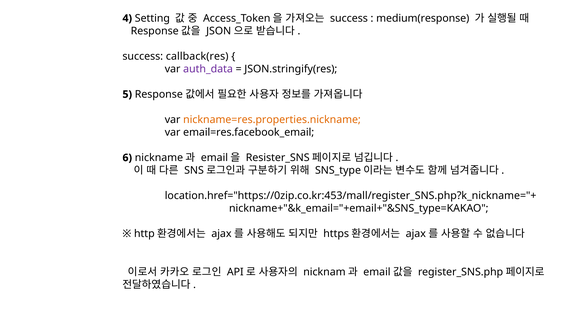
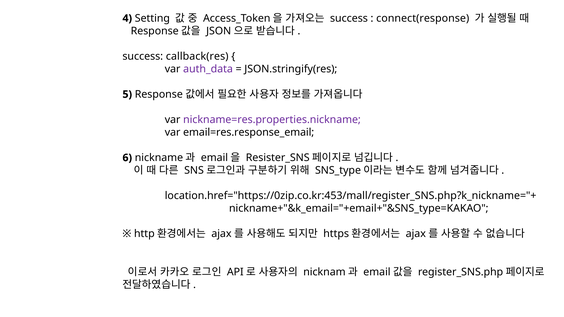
medium(response: medium(response -> connect(response
nickname=res.properties.nickname colour: orange -> purple
email=res.facebook_email: email=res.facebook_email -> email=res.response_email
